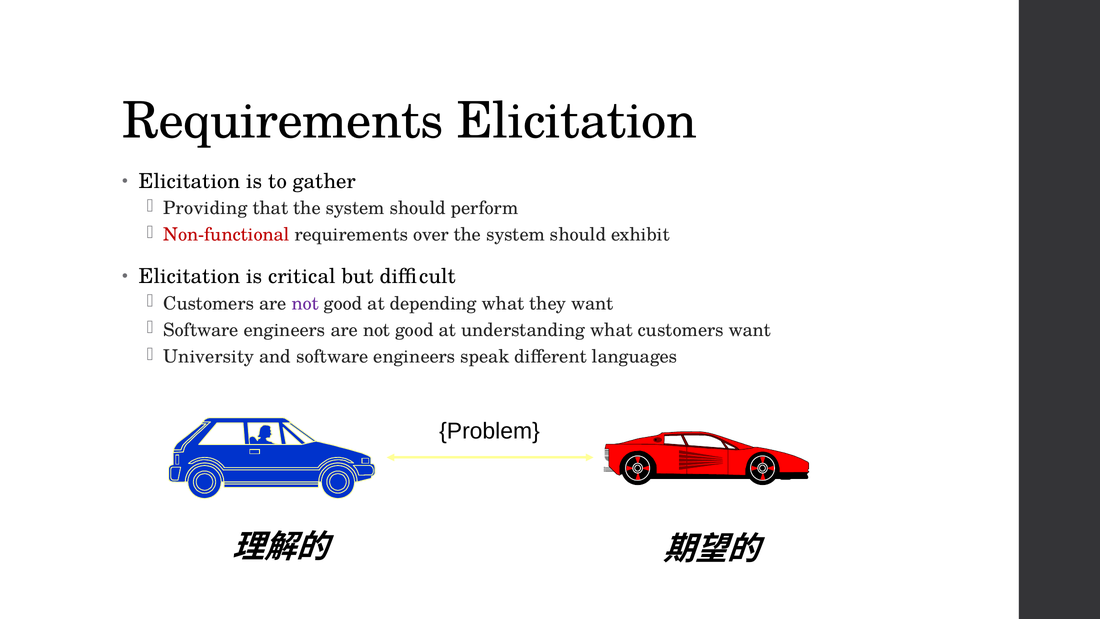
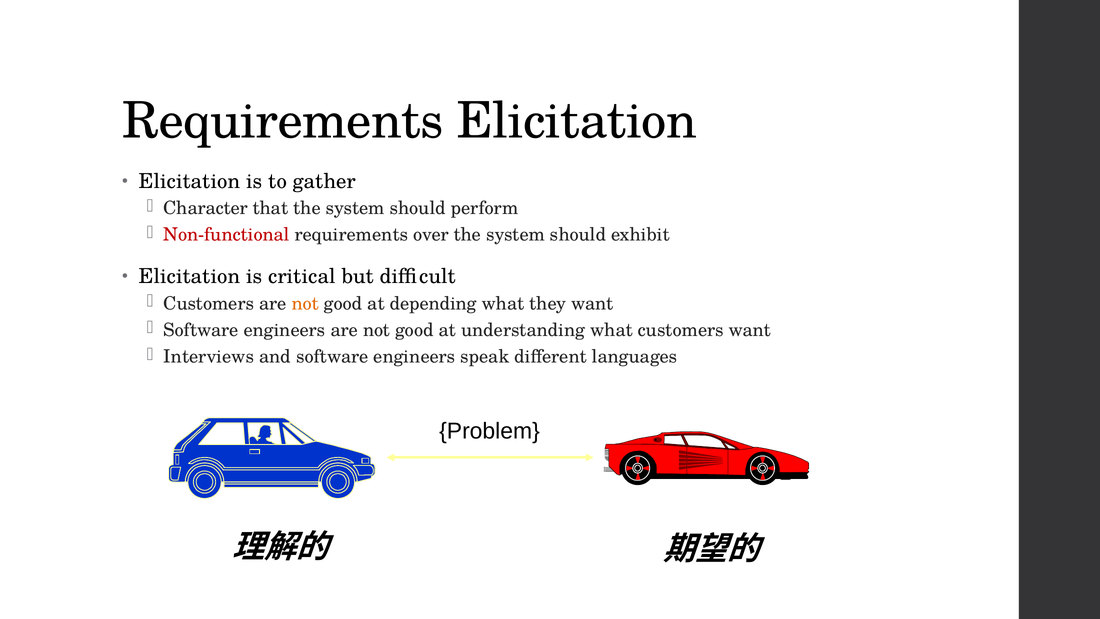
Providing: Providing -> Character
not at (305, 303) colour: purple -> orange
University: University -> Interviews
